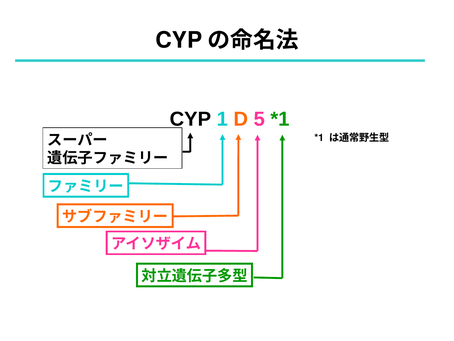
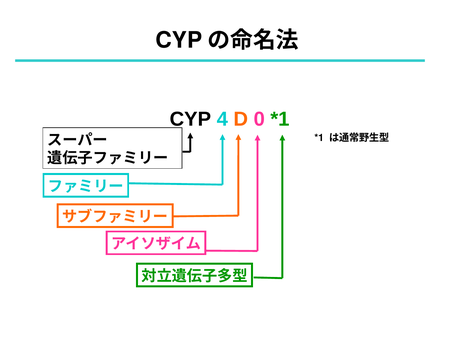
1: 1 -> 4
5: 5 -> 0
